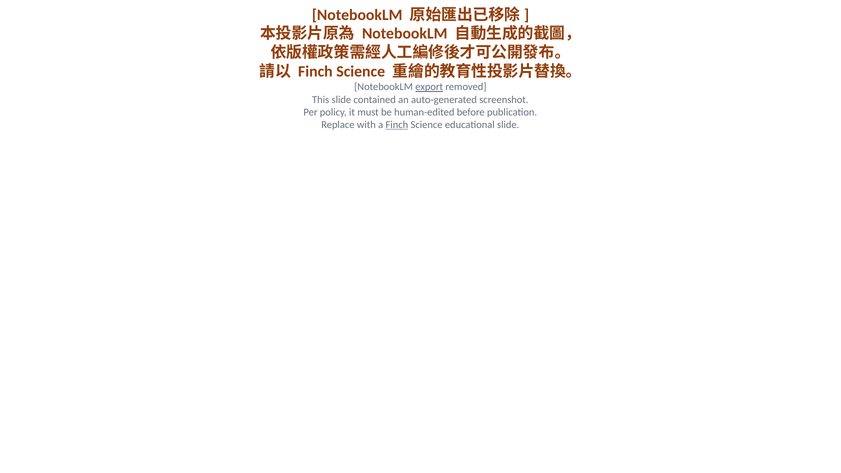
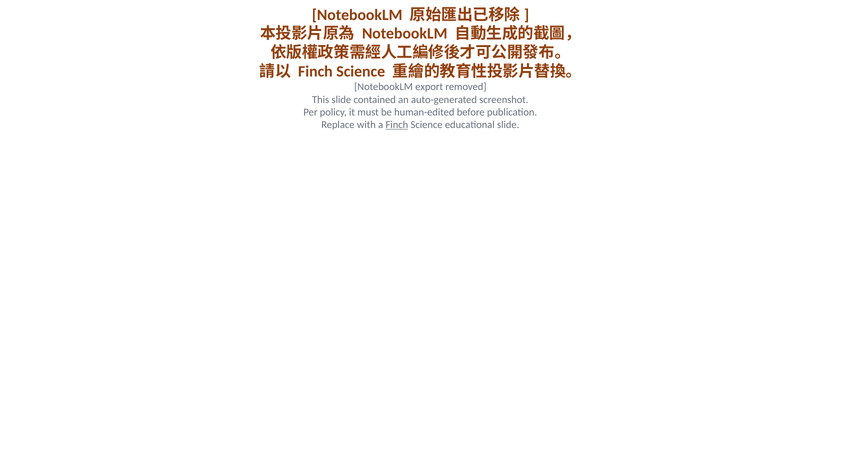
export underline: present -> none
